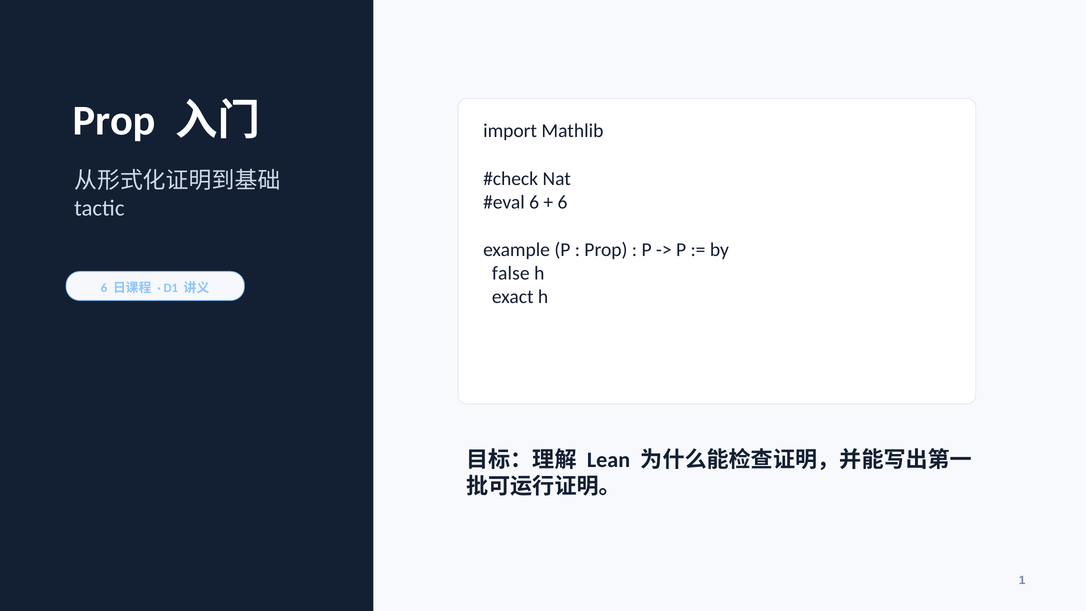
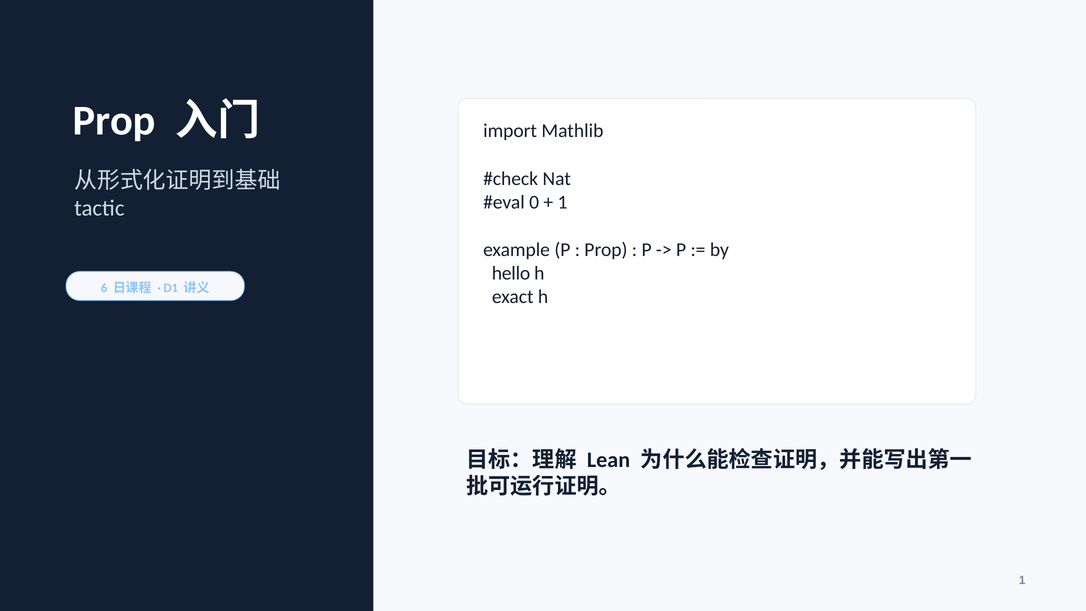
6 at (534, 202): 6 -> 0
6 at (563, 202): 6 -> 1
false: false -> hello
